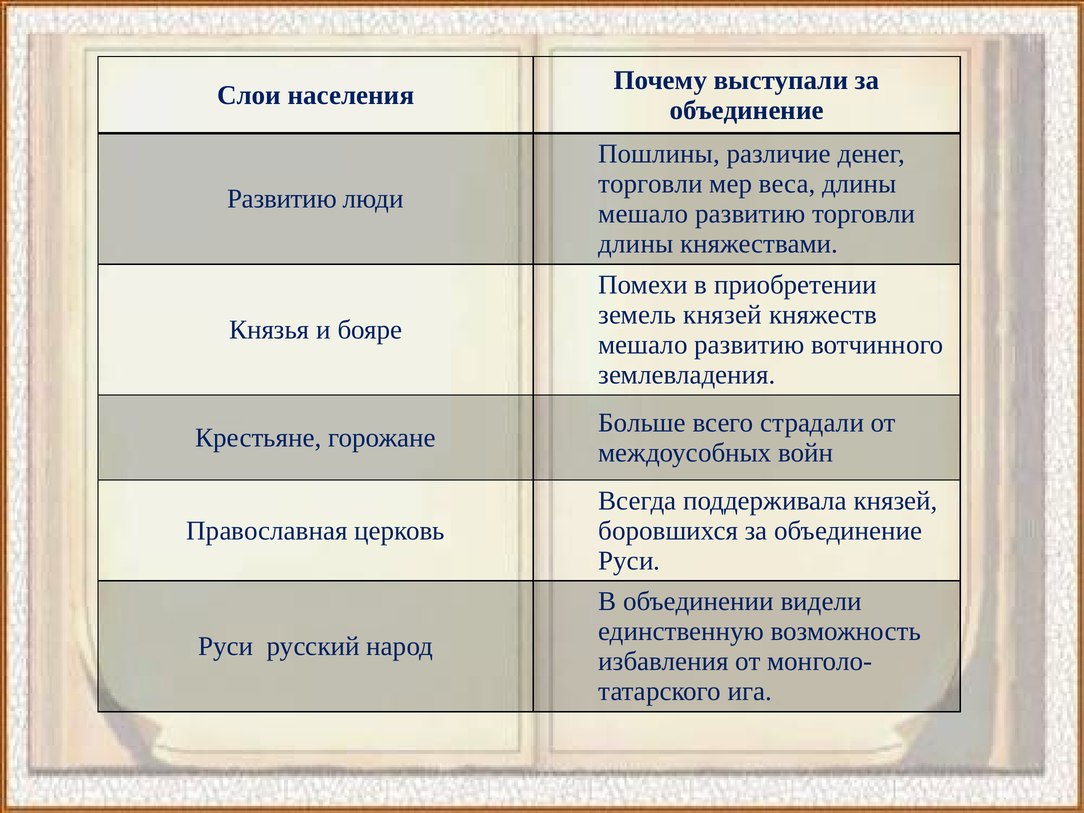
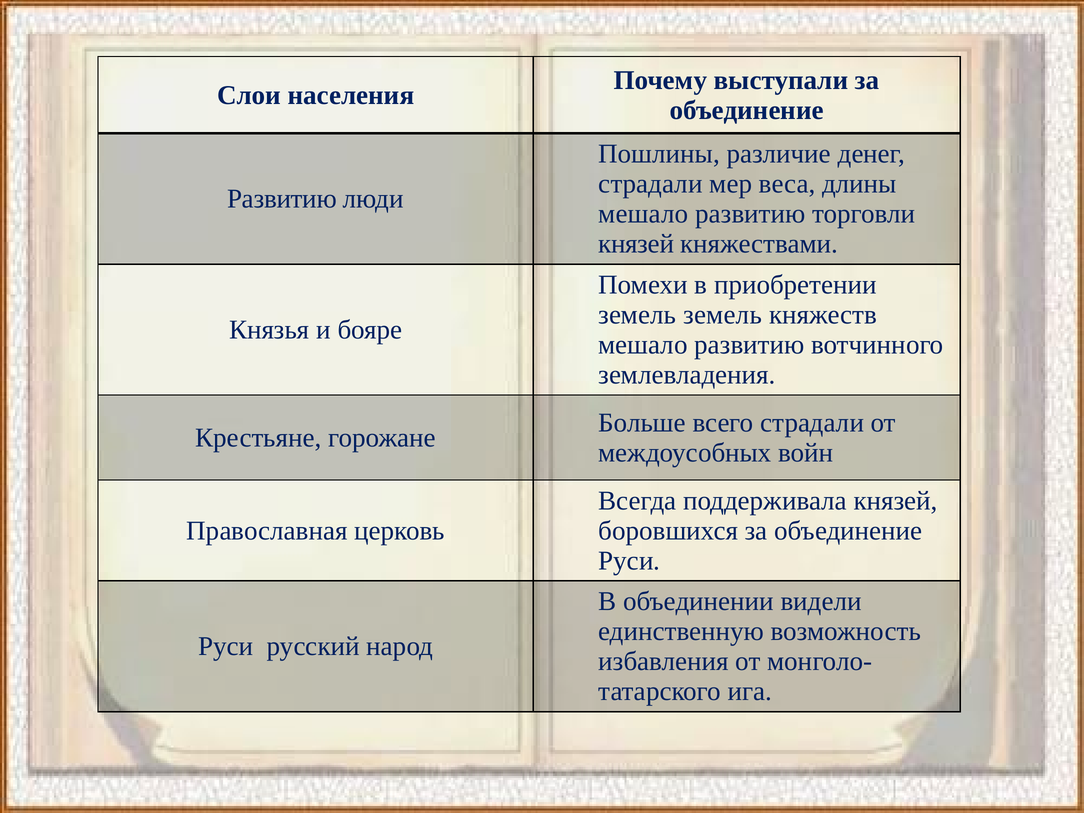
торговли at (651, 184): торговли -> страдали
длины at (636, 244): длины -> князей
земель князей: князей -> земель
